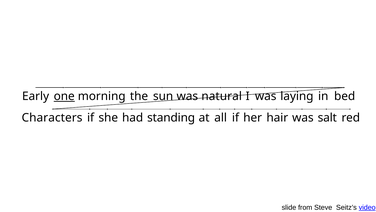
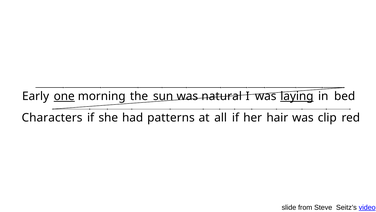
laying underline: none -> present
standing: standing -> patterns
salt: salt -> clip
